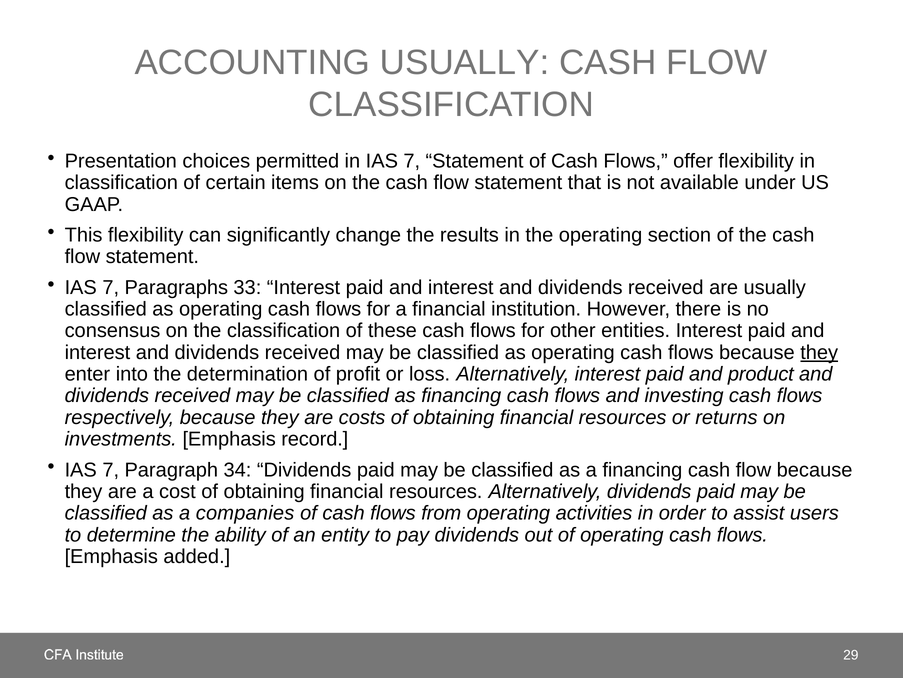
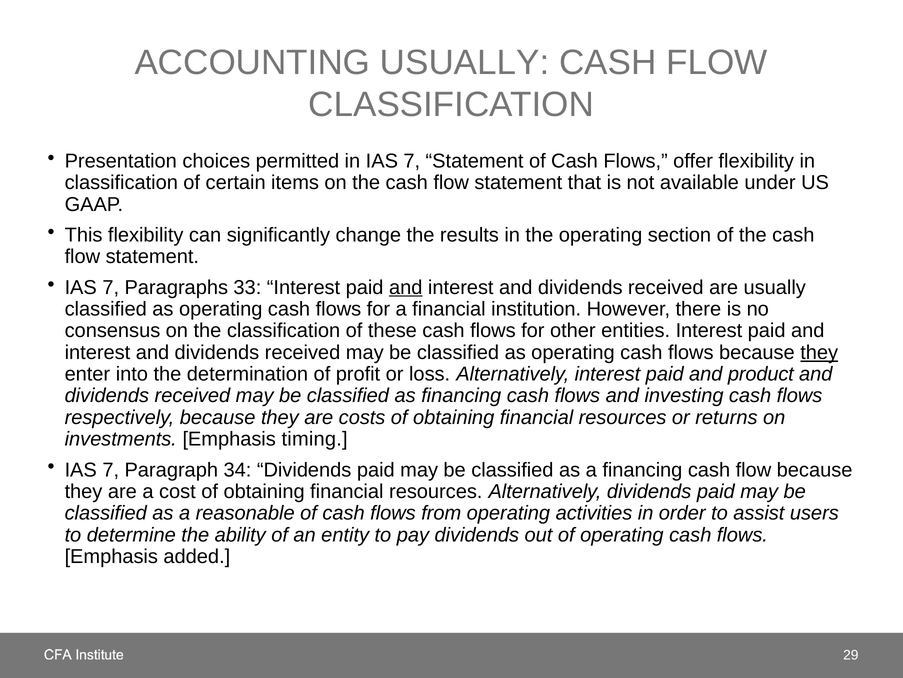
and at (406, 287) underline: none -> present
record: record -> timing
companies: companies -> reasonable
